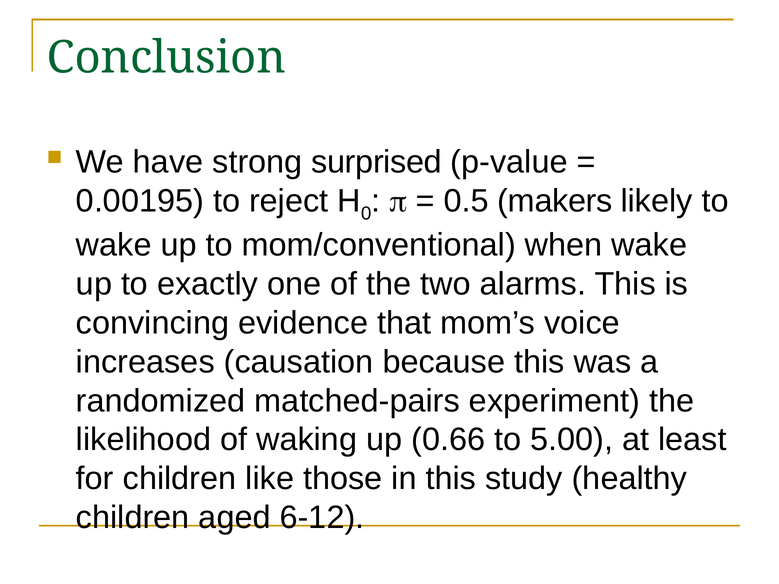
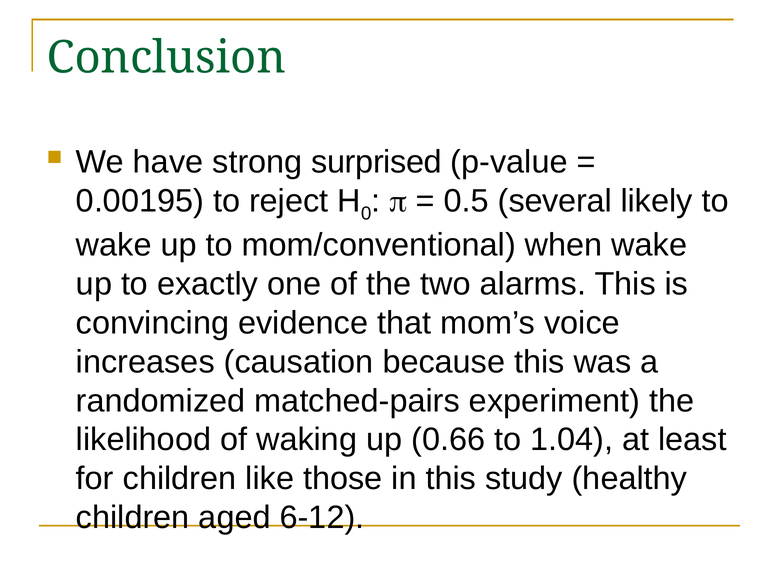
makers: makers -> several
5.00: 5.00 -> 1.04
